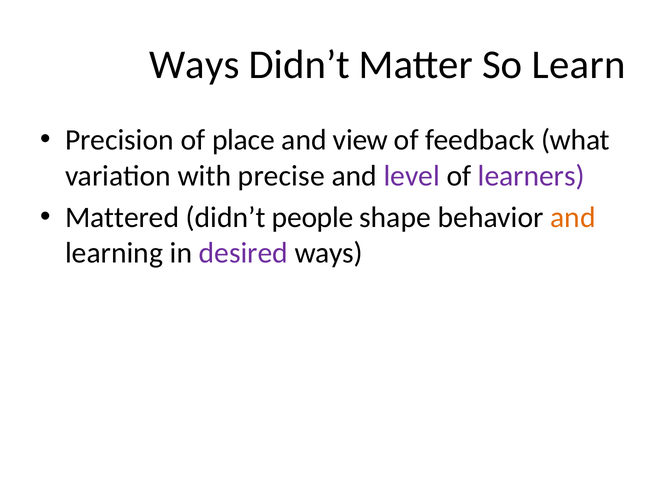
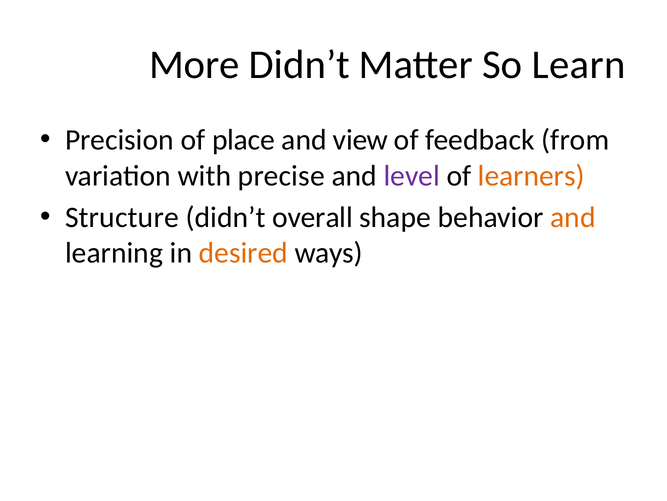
Ways at (194, 65): Ways -> More
what: what -> from
learners colour: purple -> orange
Mattered: Mattered -> Structure
people: people -> overall
desired colour: purple -> orange
